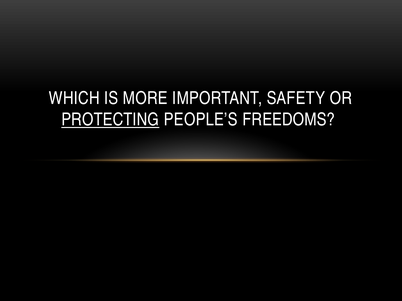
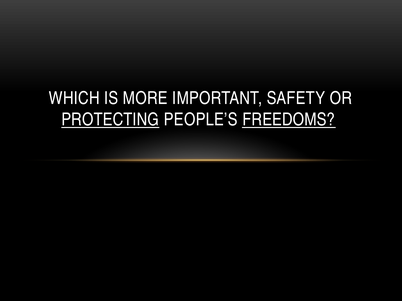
FREEDOMS underline: none -> present
